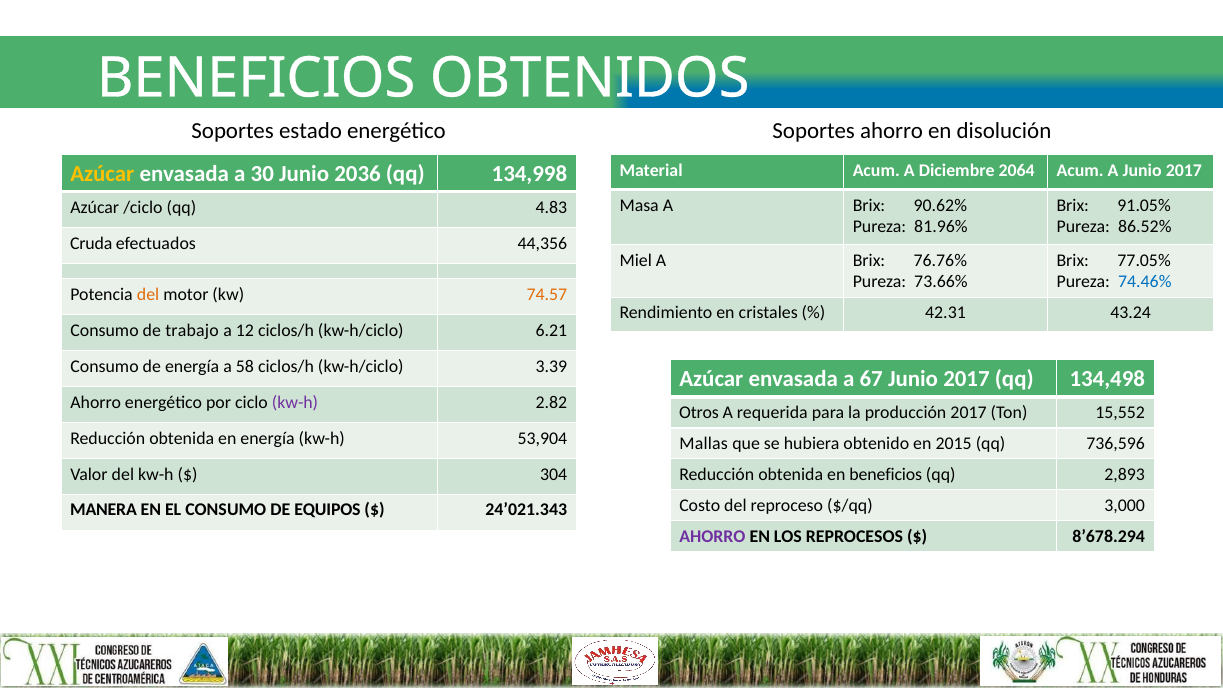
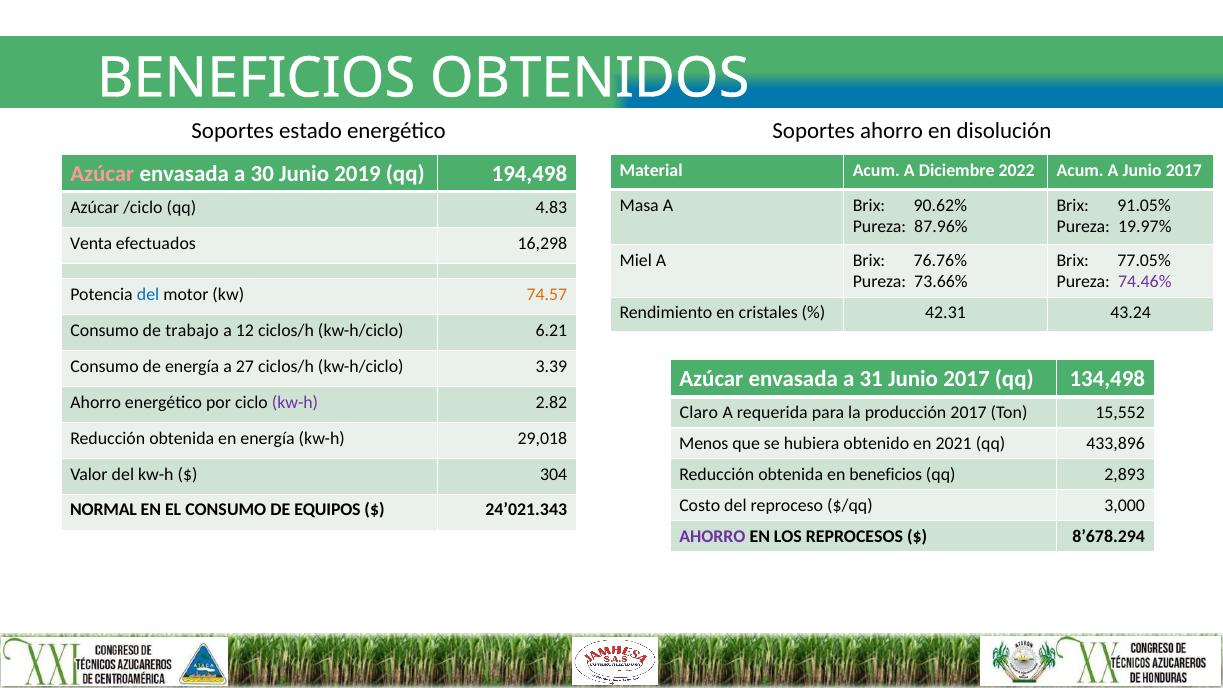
2064: 2064 -> 2022
Azúcar at (102, 174) colour: yellow -> pink
2036: 2036 -> 2019
134,998: 134,998 -> 194,498
81.96%: 81.96% -> 87.96%
86.52%: 86.52% -> 19.97%
Cruda: Cruda -> Venta
44,356: 44,356 -> 16,298
74.46% colour: blue -> purple
del at (148, 294) colour: orange -> blue
58: 58 -> 27
67: 67 -> 31
Otros: Otros -> Claro
53,904: 53,904 -> 29,018
Mallas: Mallas -> Menos
2015: 2015 -> 2021
736,596: 736,596 -> 433,896
MANERA: MANERA -> NORMAL
